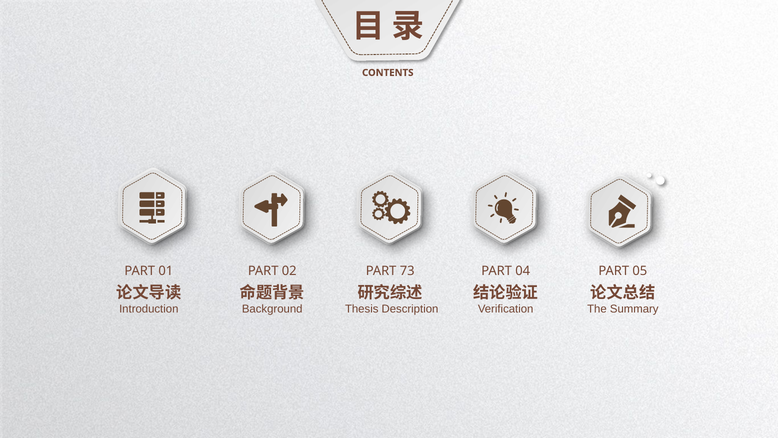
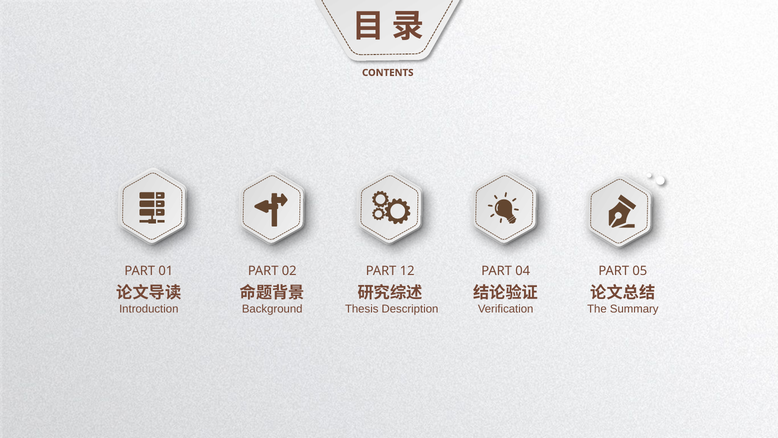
73: 73 -> 12
